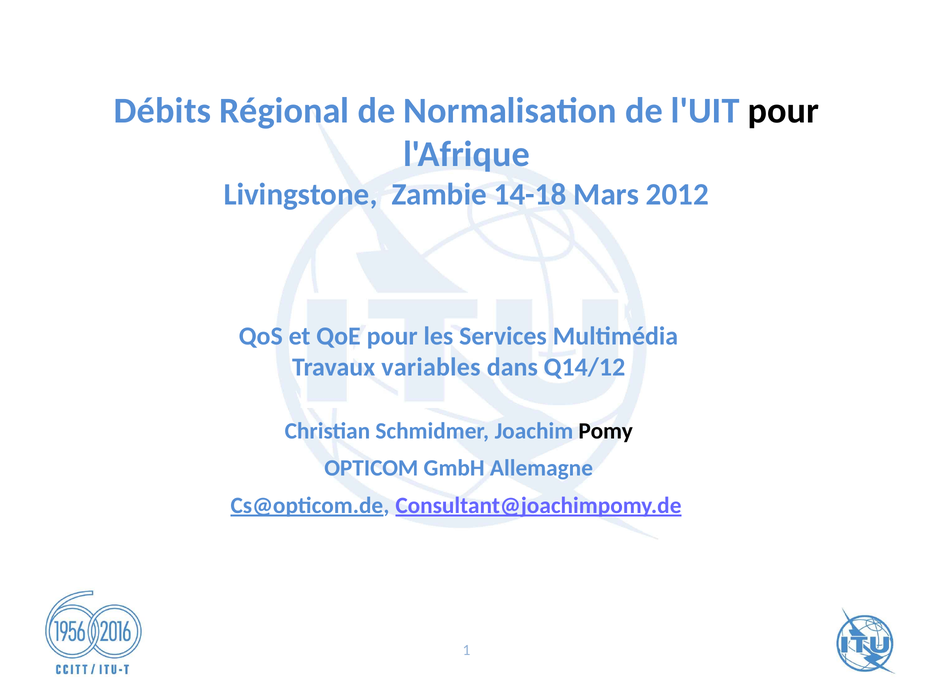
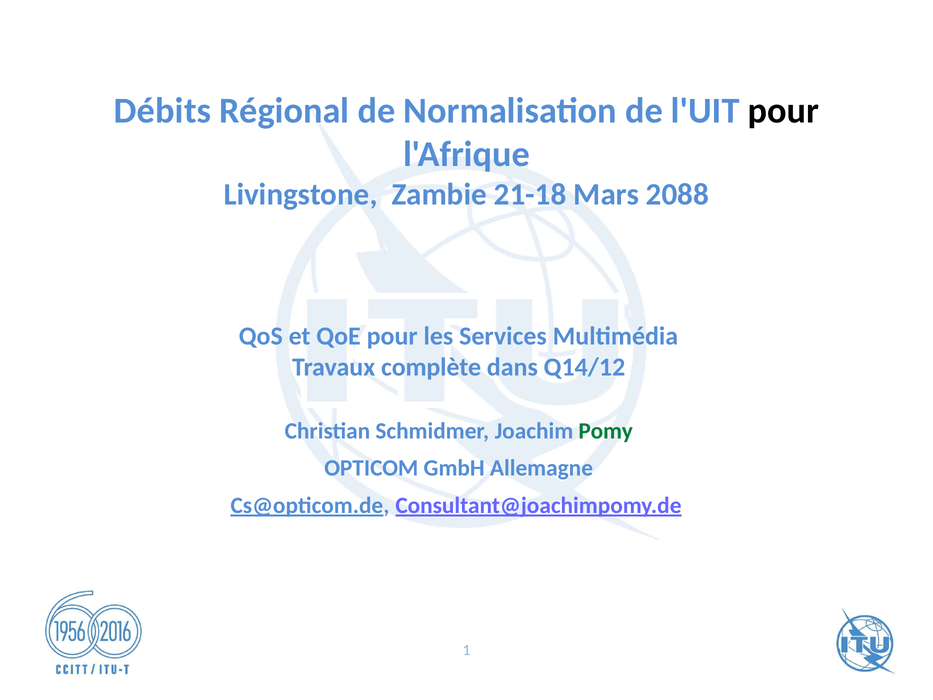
14-18: 14-18 -> 21-18
2012: 2012 -> 2088
variables: variables -> complète
Pomy colour: black -> green
